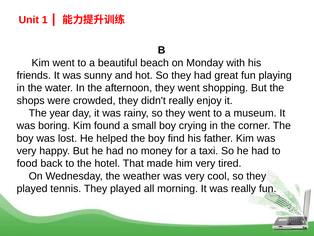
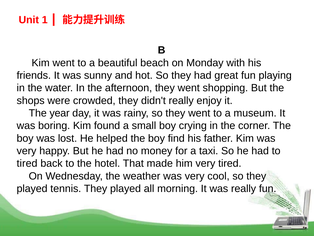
food at (27, 163): food -> tired
